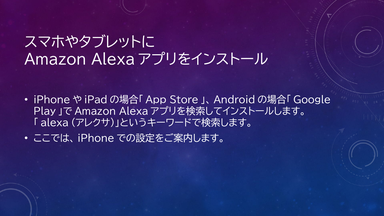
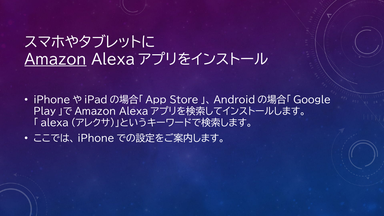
Amazon underline: none -> present
